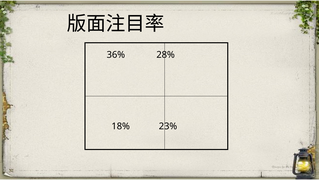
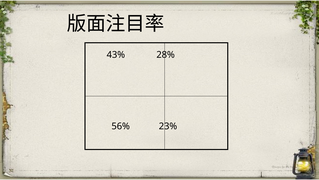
36%: 36% -> 43%
18%: 18% -> 56%
